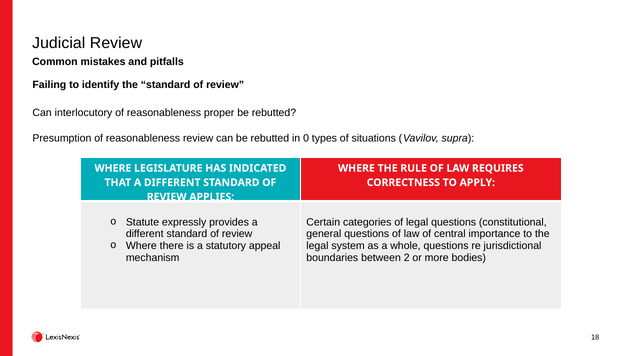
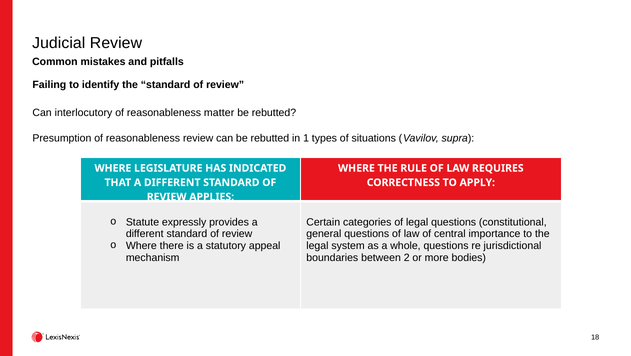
proper: proper -> matter
0: 0 -> 1
